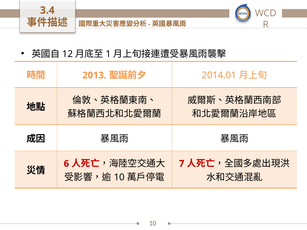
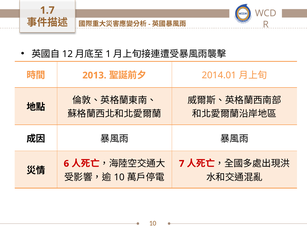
3.4: 3.4 -> 1.7
